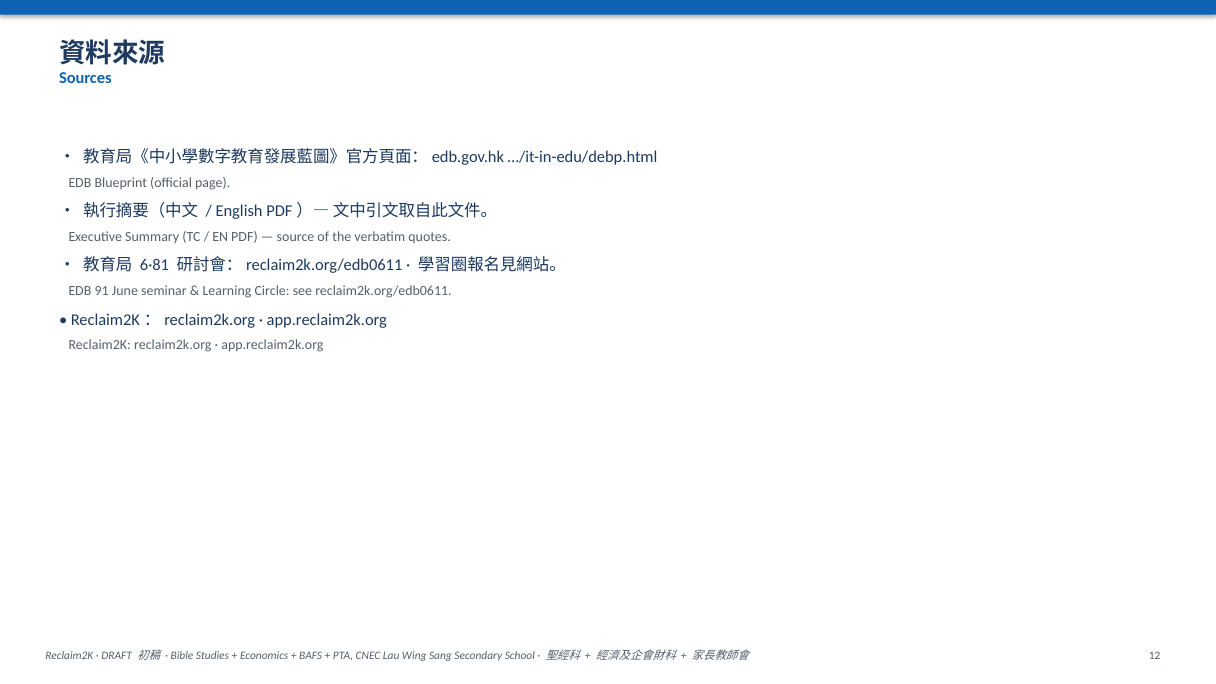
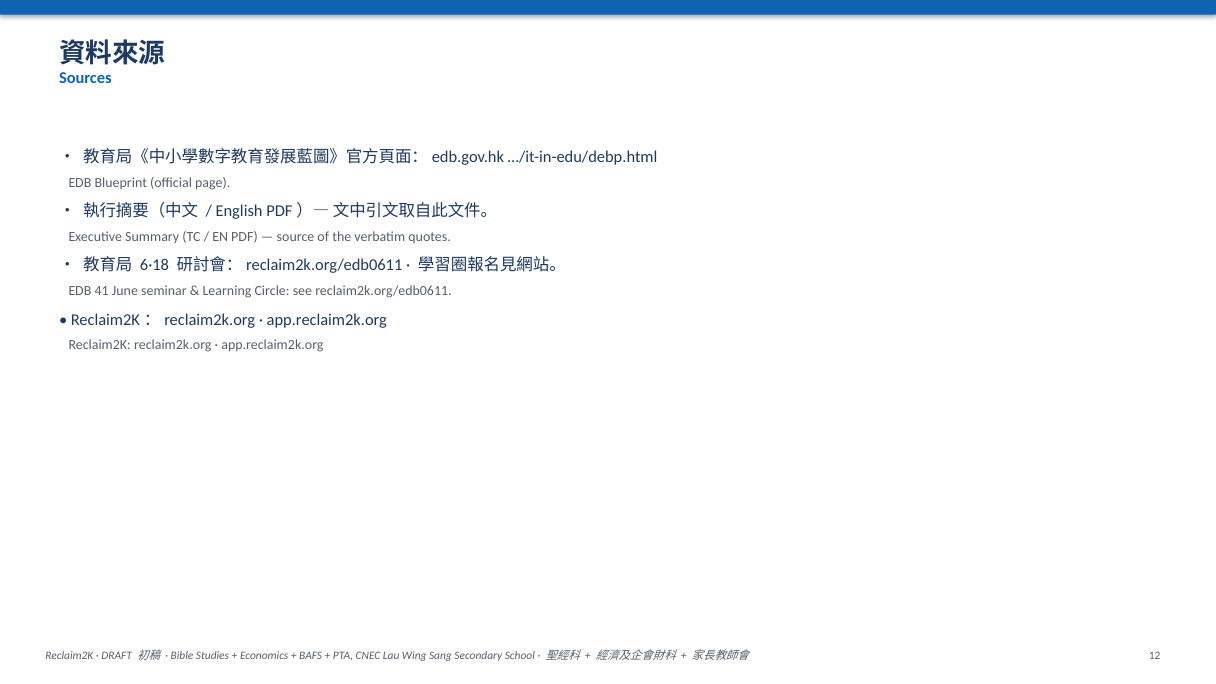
6·81: 6·81 -> 6·18
91: 91 -> 41
